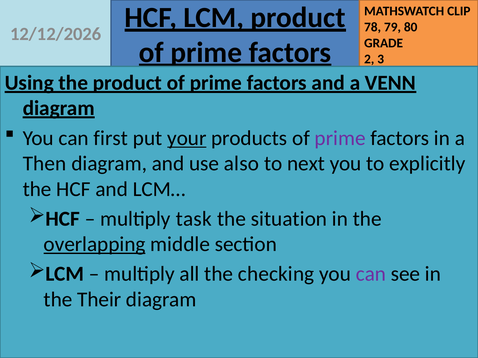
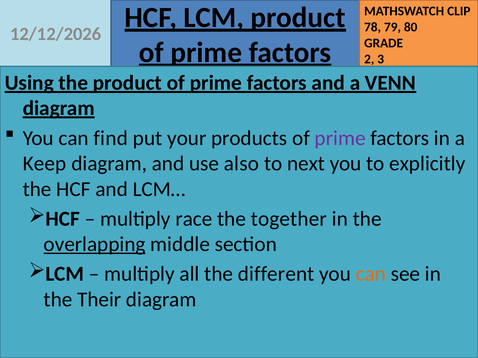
first: first -> find
your underline: present -> none
Then: Then -> Keep
task: task -> race
situation: situation -> together
checking: checking -> different
can at (371, 274) colour: purple -> orange
